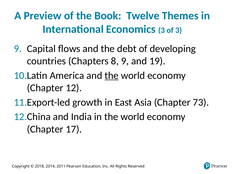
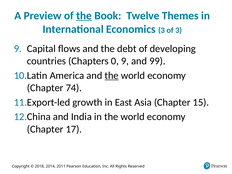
the at (84, 16) underline: none -> present
8: 8 -> 0
19: 19 -> 99
12: 12 -> 74
73: 73 -> 15
